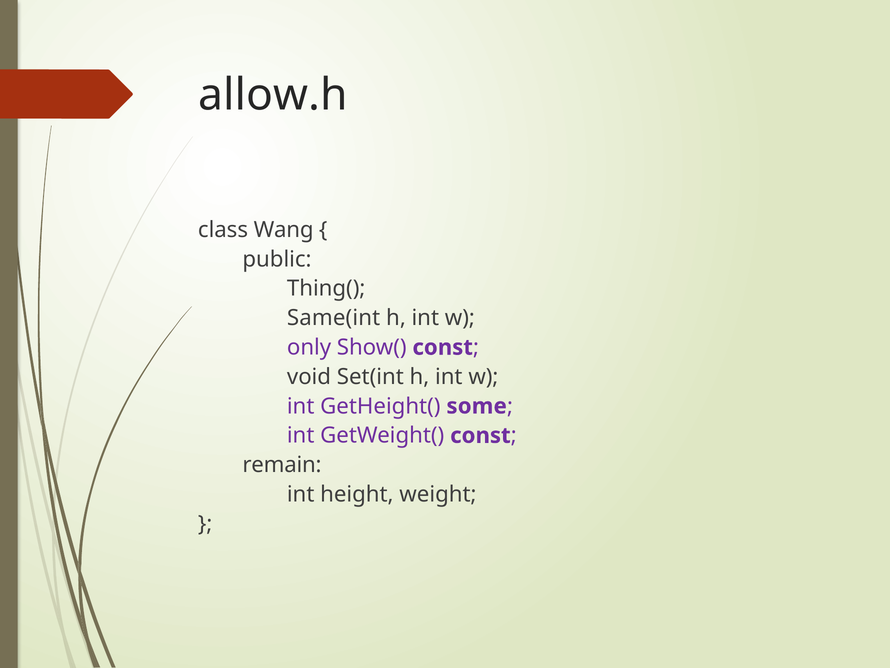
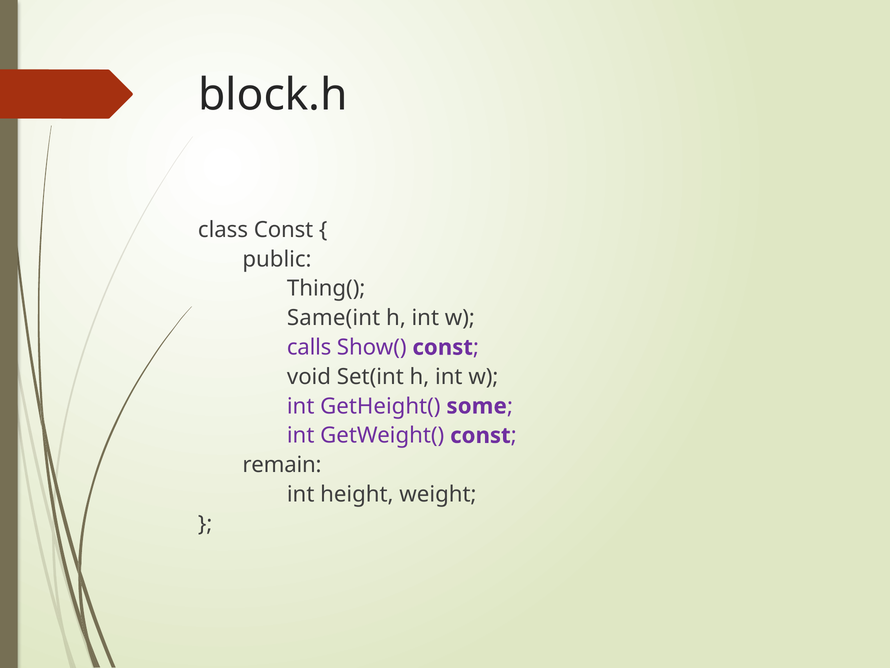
allow.h: allow.h -> block.h
class Wang: Wang -> Const
only: only -> calls
